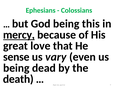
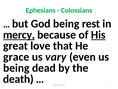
this: this -> rest
His underline: none -> present
sense: sense -> grace
